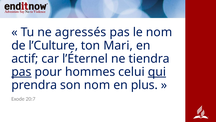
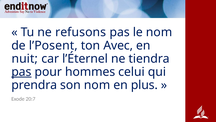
agressés: agressés -> refusons
l’Culture: l’Culture -> l’Posent
Mari: Mari -> Avec
actif: actif -> nuit
qui underline: present -> none
